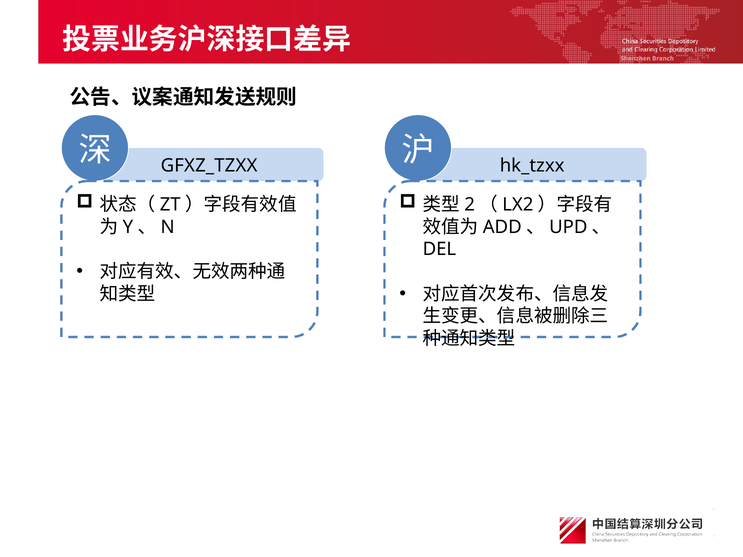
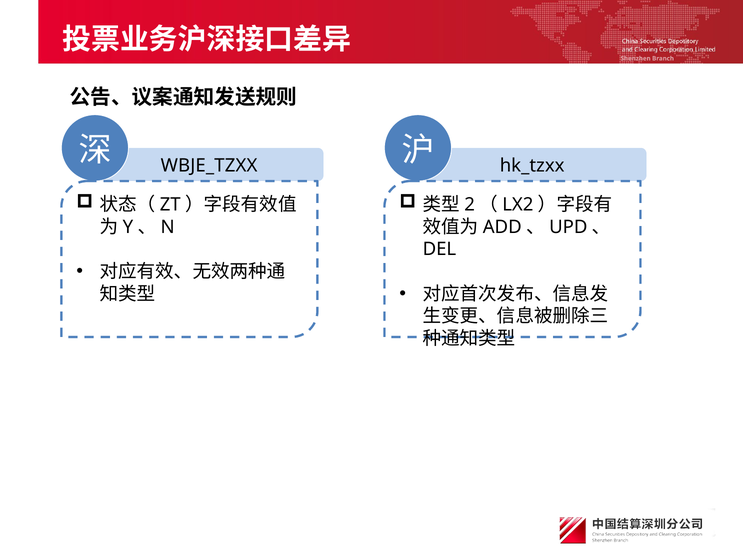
GFXZ_TZXX: GFXZ_TZXX -> WBJE_TZXX
